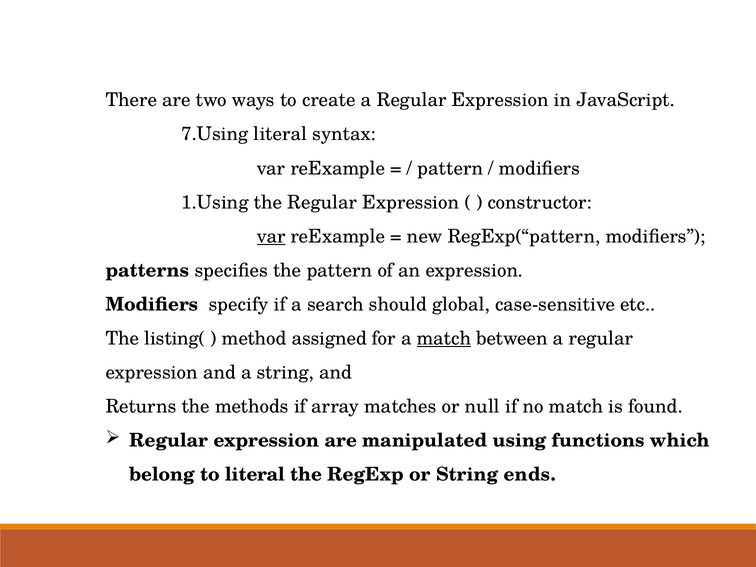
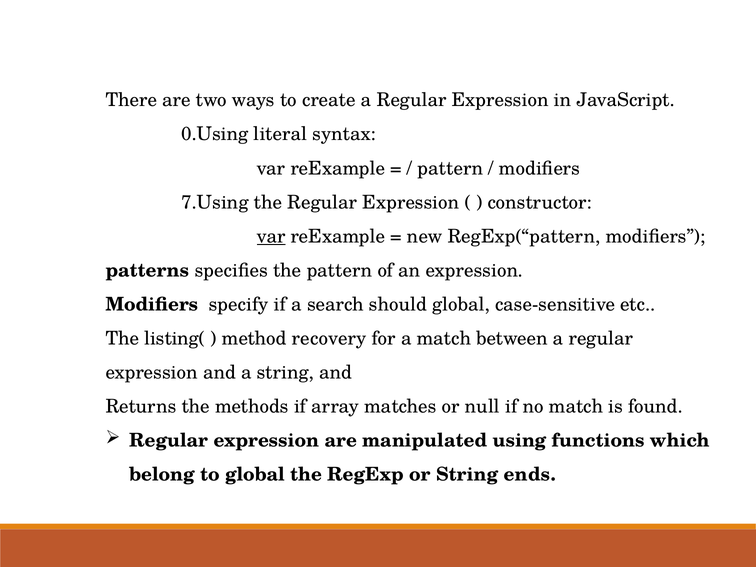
7.Using: 7.Using -> 0.Using
1.Using: 1.Using -> 7.Using
assigned: assigned -> recovery
match at (444, 338) underline: present -> none
to literal: literal -> global
